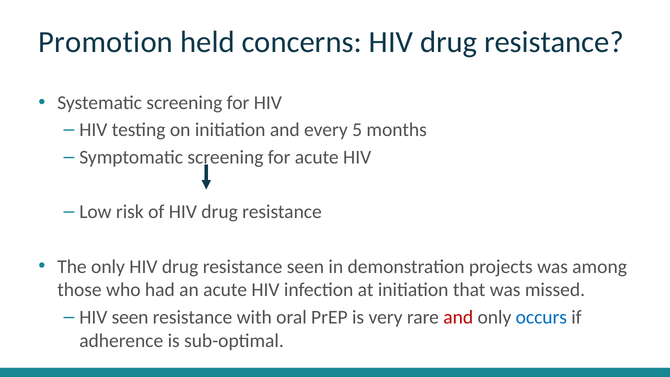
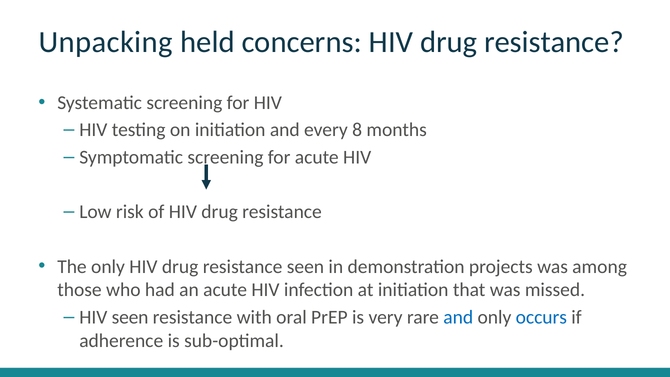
Promotion: Promotion -> Unpacking
5: 5 -> 8
and at (458, 317) colour: red -> blue
